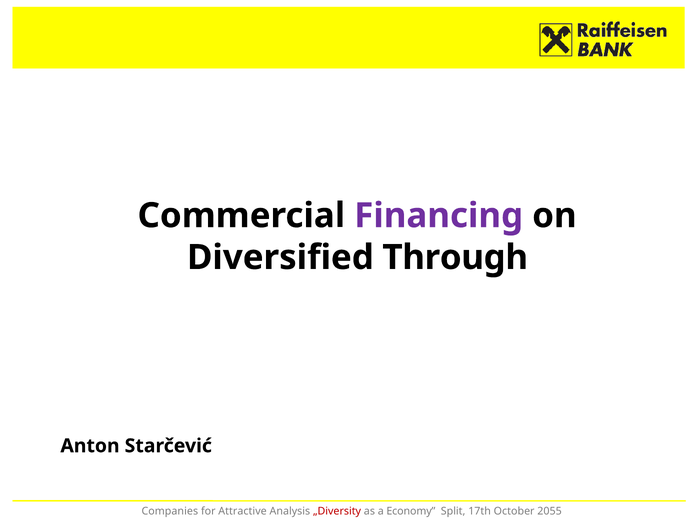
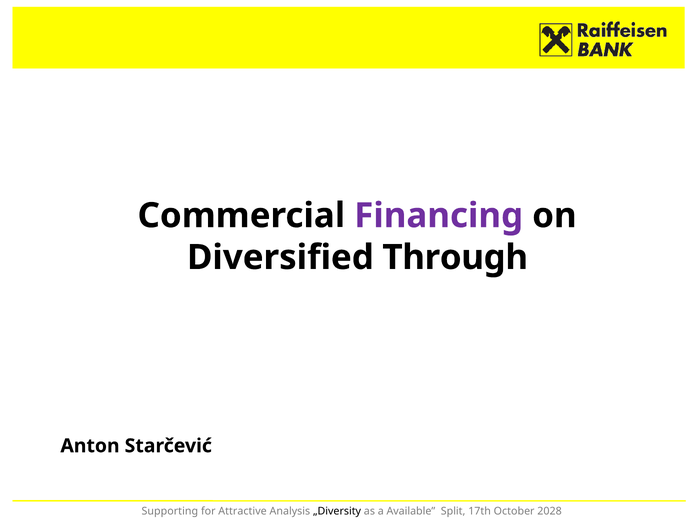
Companies: Companies -> Supporting
„Diversity colour: red -> black
Economy: Economy -> Available
2055: 2055 -> 2028
